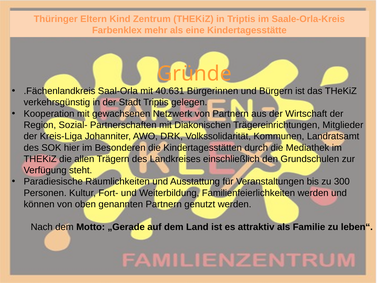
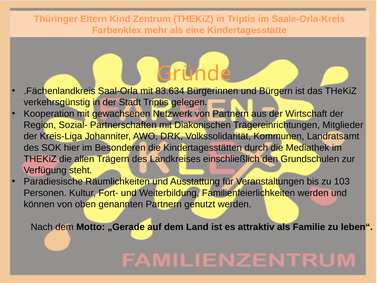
40.631: 40.631 -> 83.634
300: 300 -> 103
